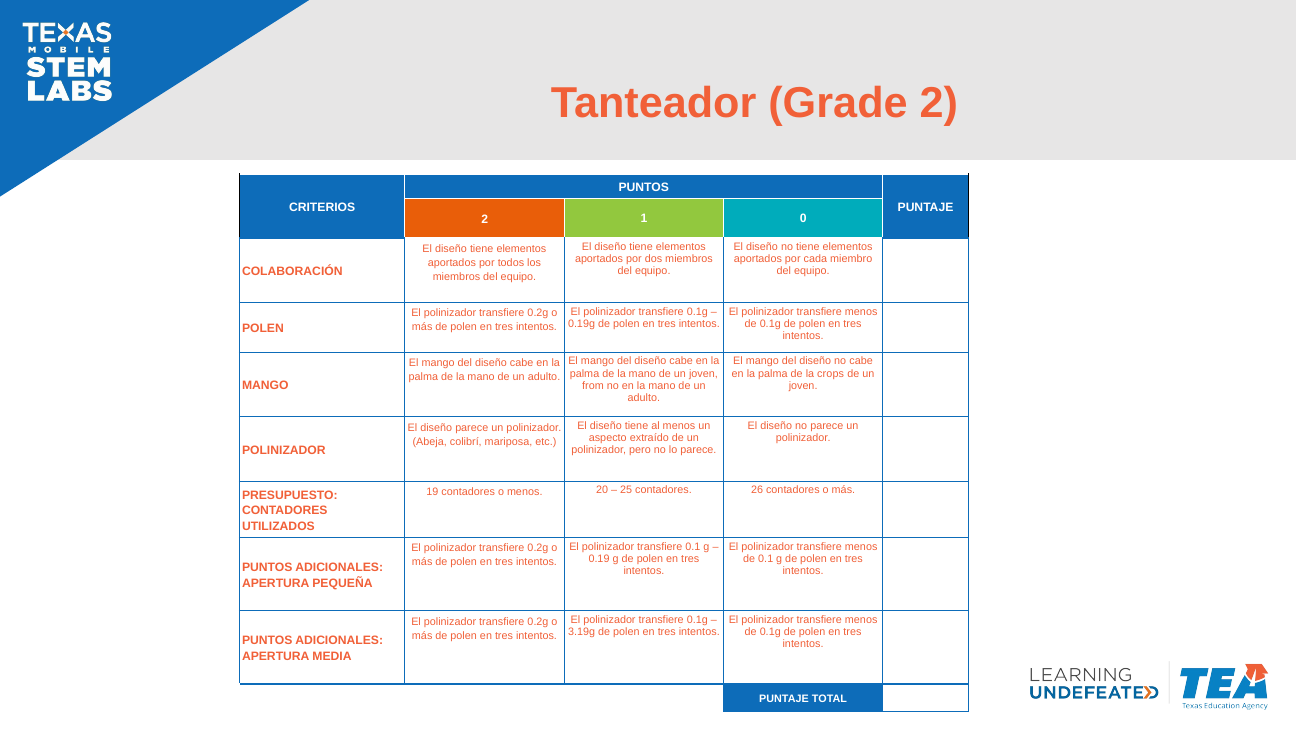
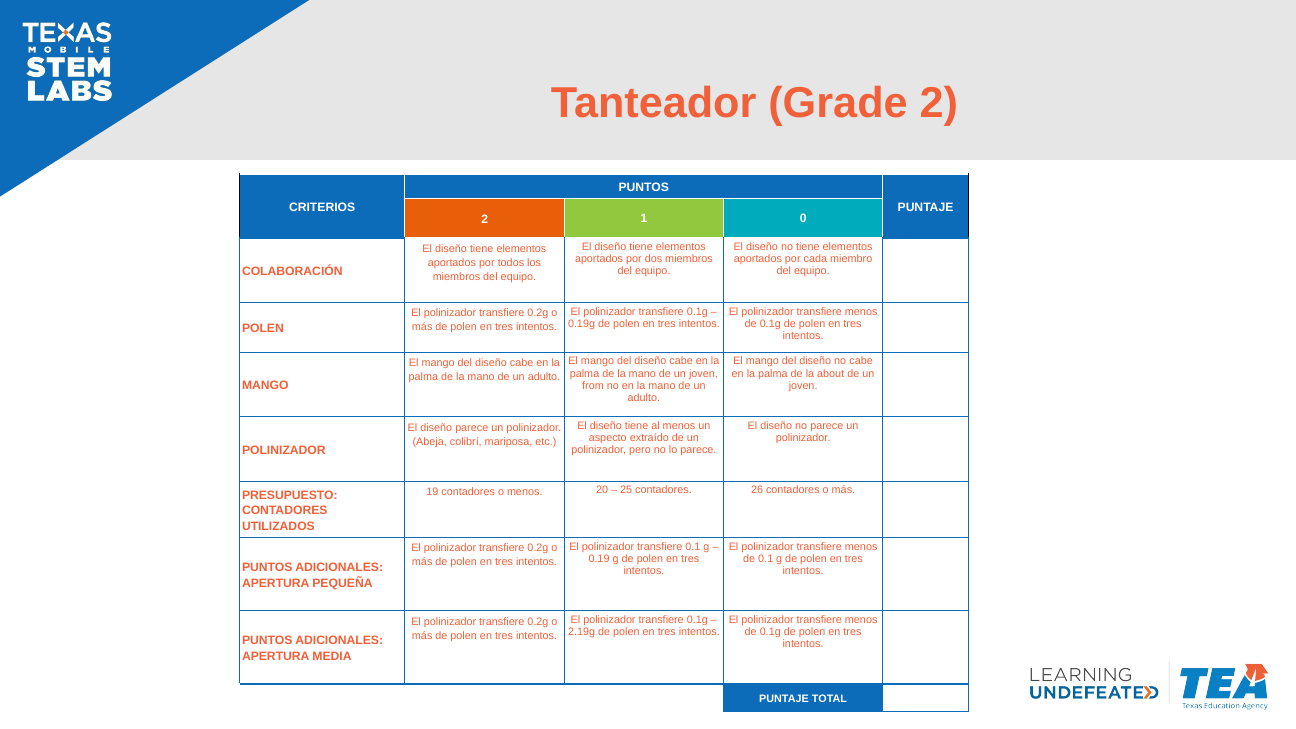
crops: crops -> about
3.19g: 3.19g -> 2.19g
